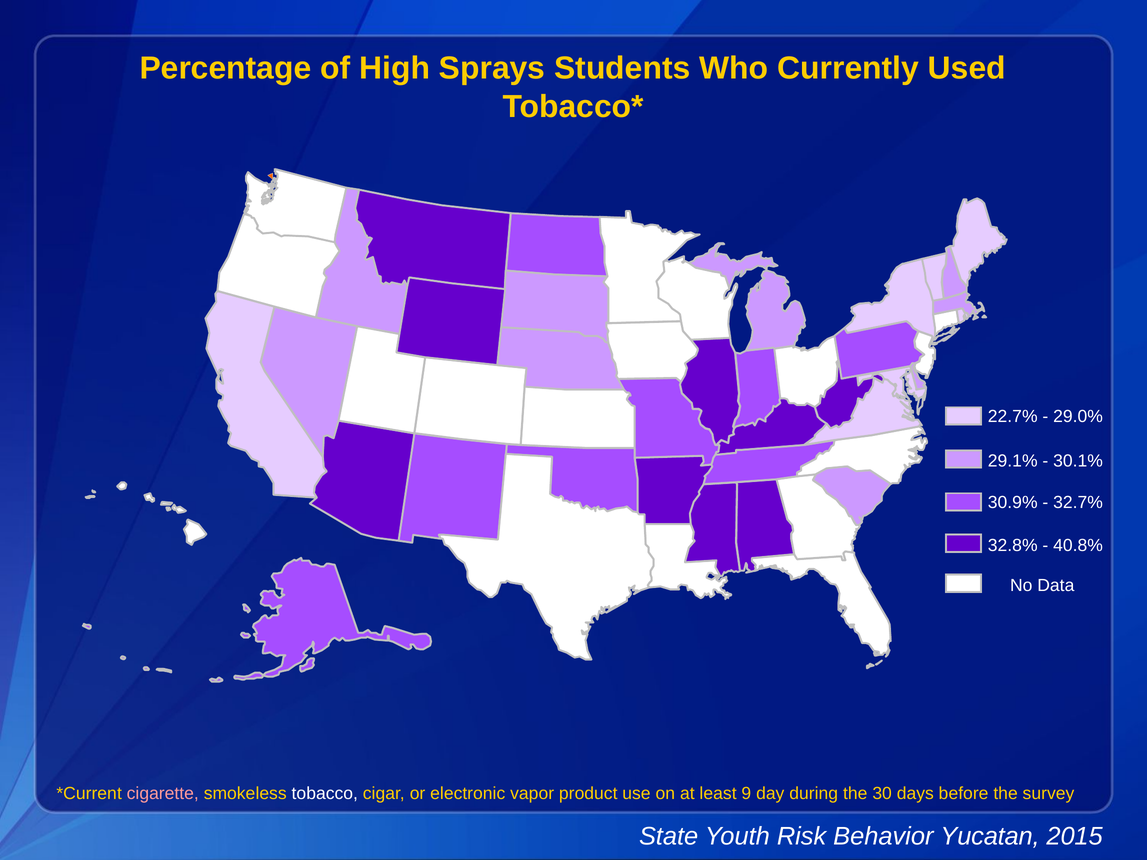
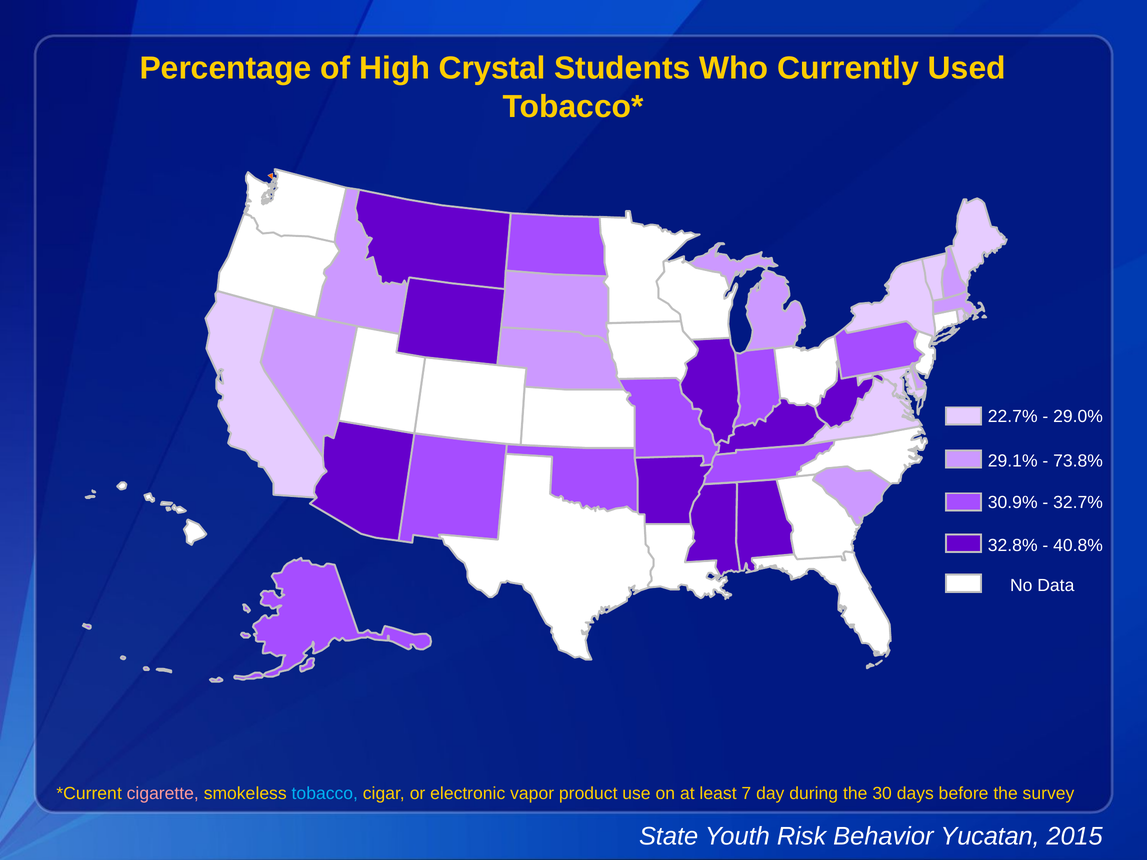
Sprays: Sprays -> Crystal
30.1%: 30.1% -> 73.8%
tobacco colour: white -> light blue
9: 9 -> 7
